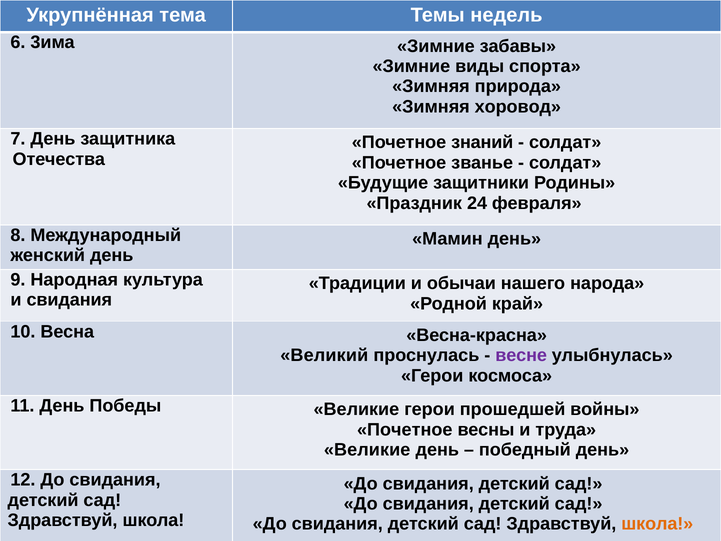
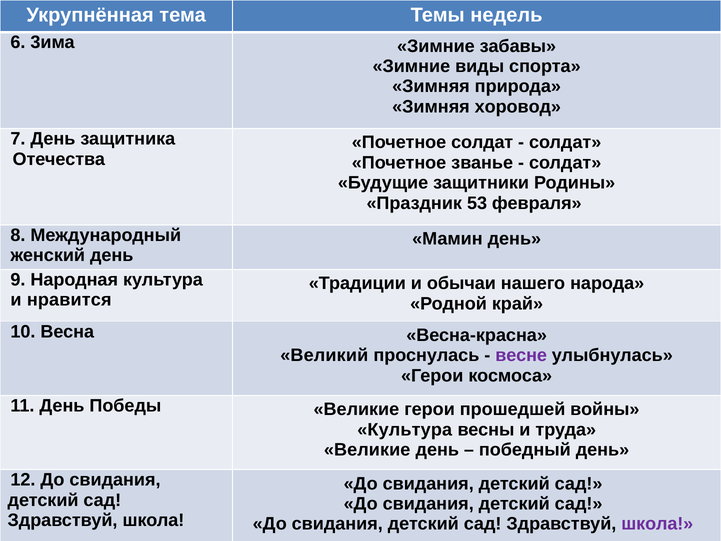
Почетное знаний: знаний -> солдат
24: 24 -> 53
и свидания: свидания -> нравится
Почетное at (405, 429): Почетное -> Культура
школа at (657, 524) colour: orange -> purple
